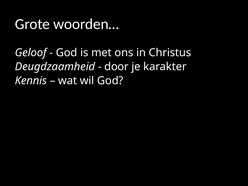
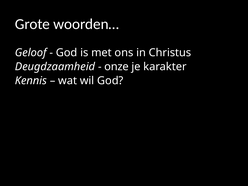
door: door -> onze
